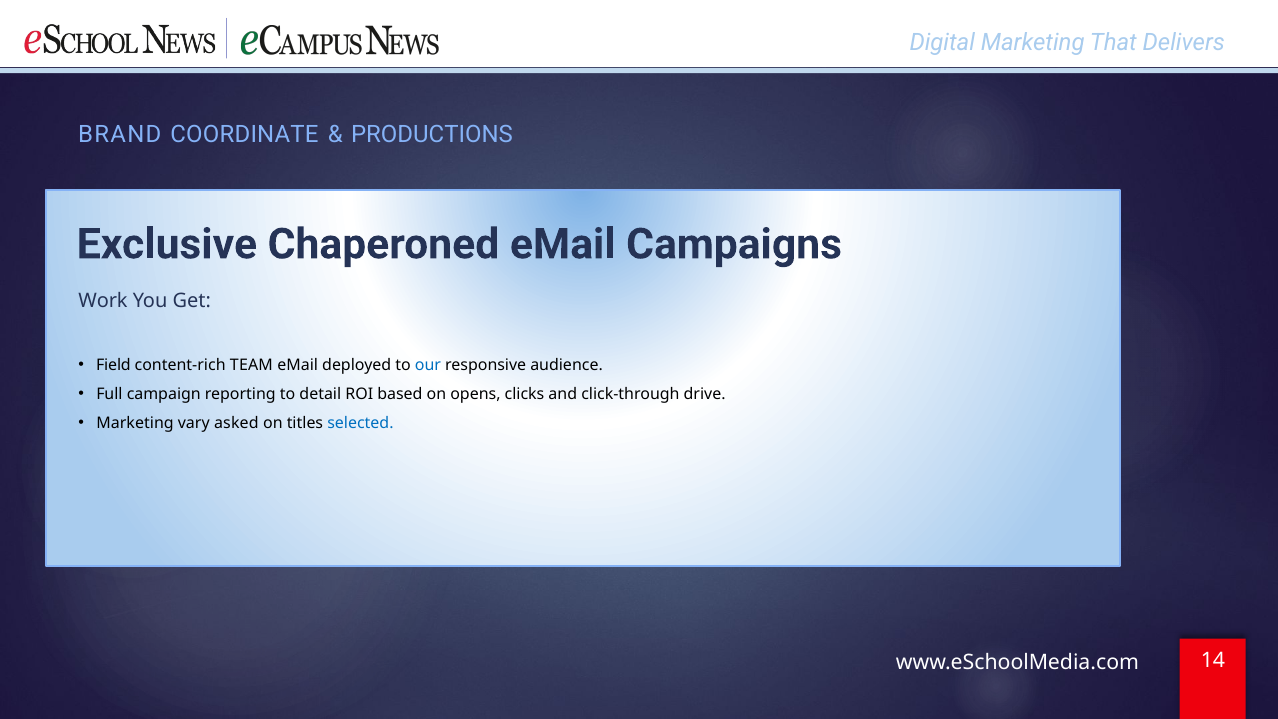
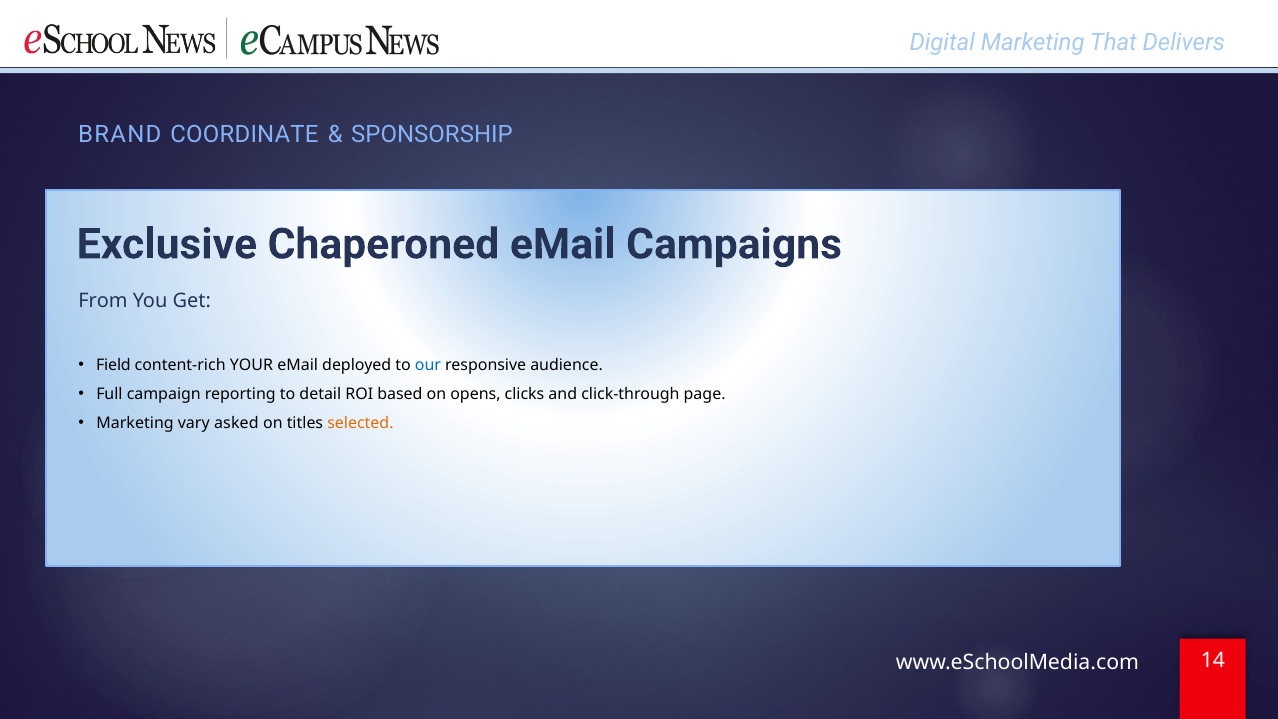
PRODUCTIONS: PRODUCTIONS -> SPONSORSHIP
Work: Work -> From
TEAM: TEAM -> YOUR
drive: drive -> page
selected colour: blue -> orange
